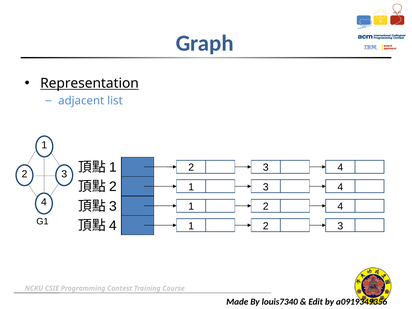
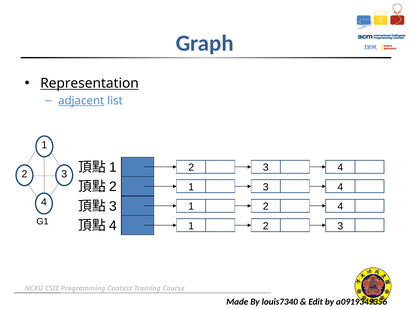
adjacent underline: none -> present
